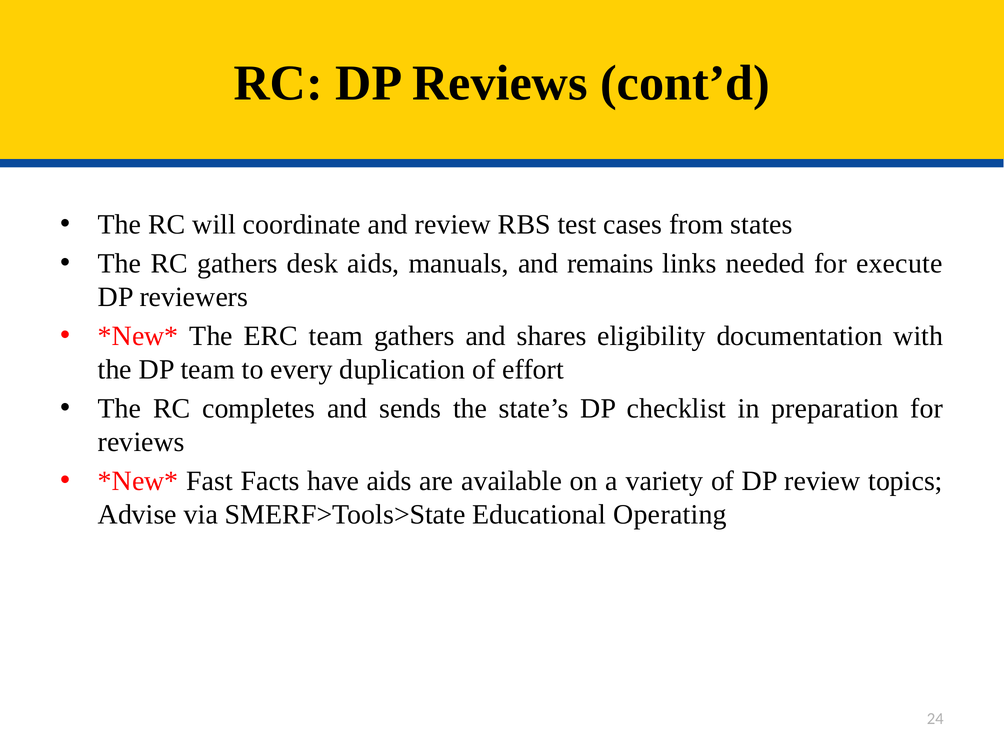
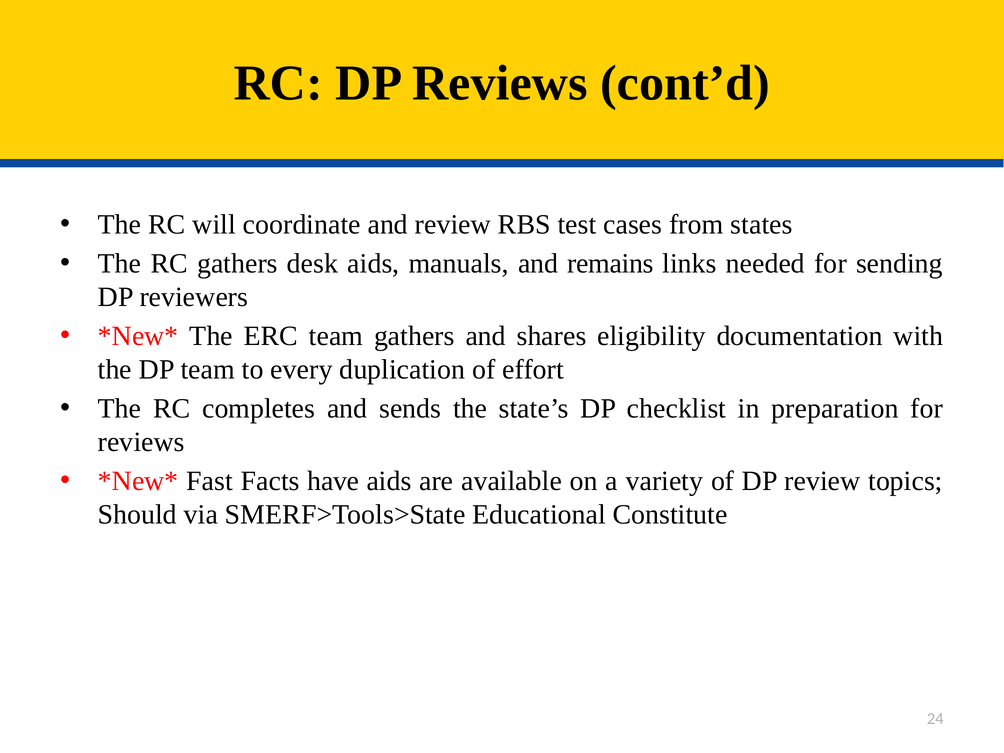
execute: execute -> sending
Advise: Advise -> Should
Operating: Operating -> Constitute
